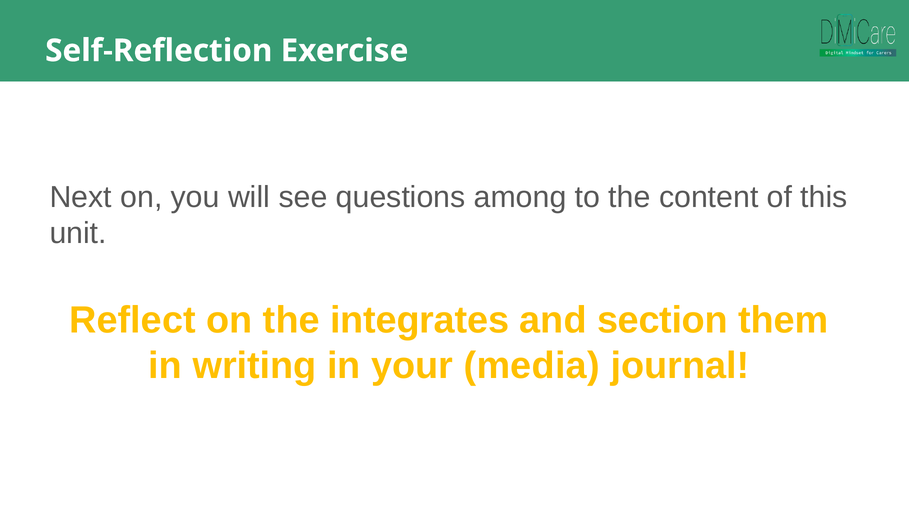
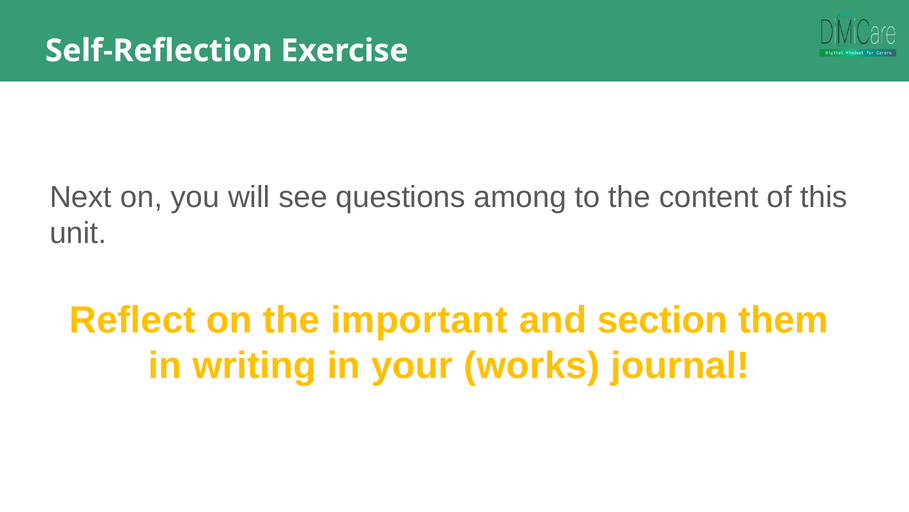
integrates: integrates -> important
media: media -> works
